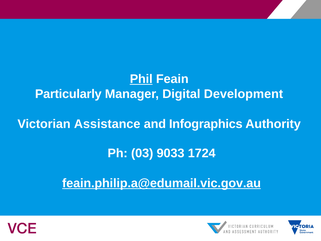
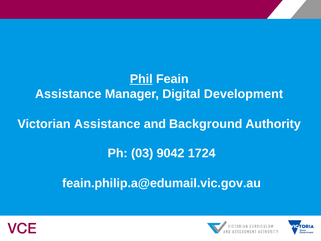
Particularly at (68, 94): Particularly -> Assistance
Infographics: Infographics -> Background
9033: 9033 -> 9042
feain.philip.a@edumail.vic.gov.au underline: present -> none
